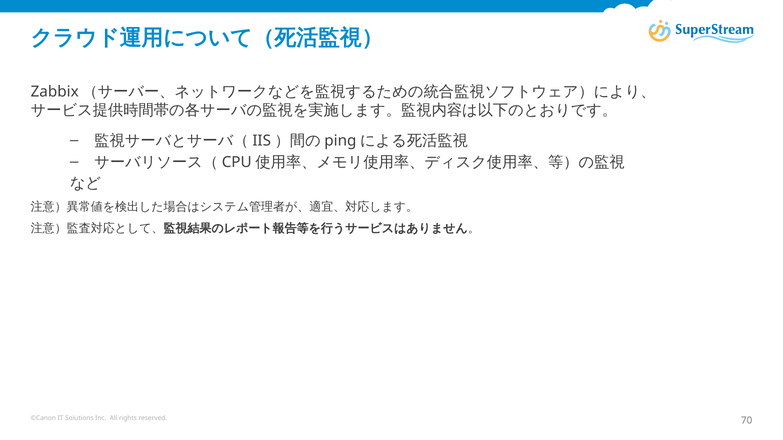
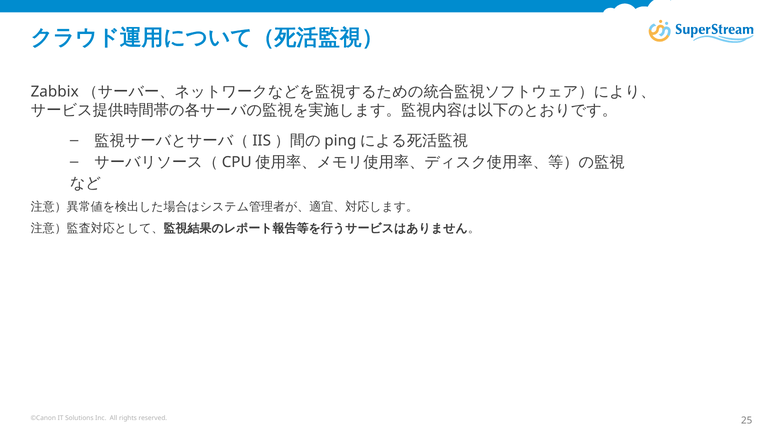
70: 70 -> 25
